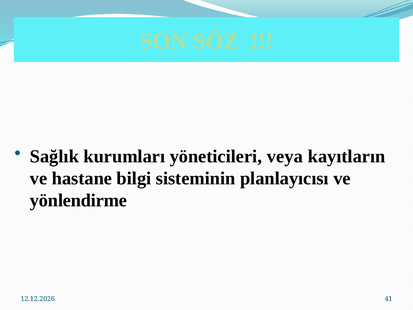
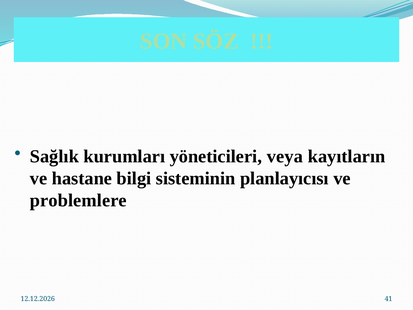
yönlendirme: yönlendirme -> problemlere
